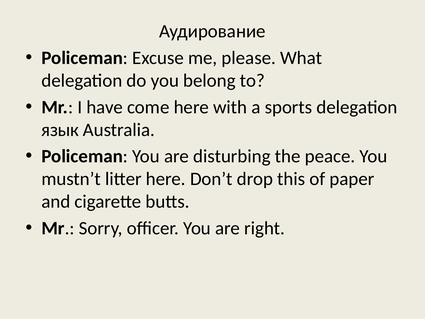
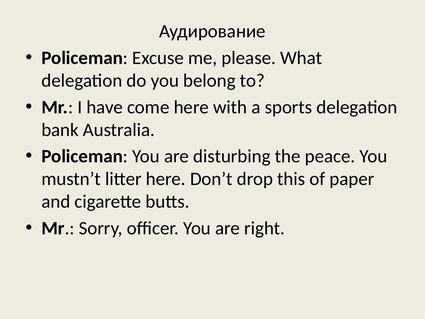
язык: язык -> bank
